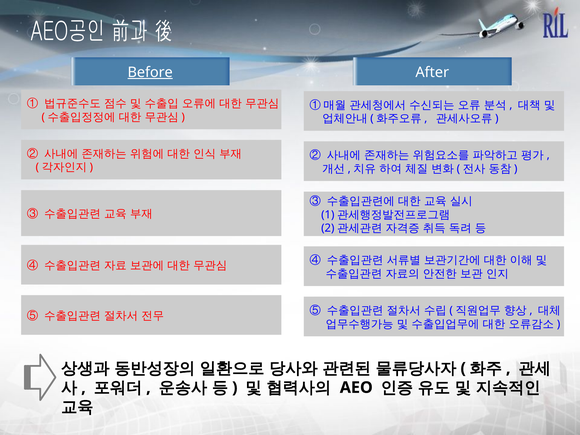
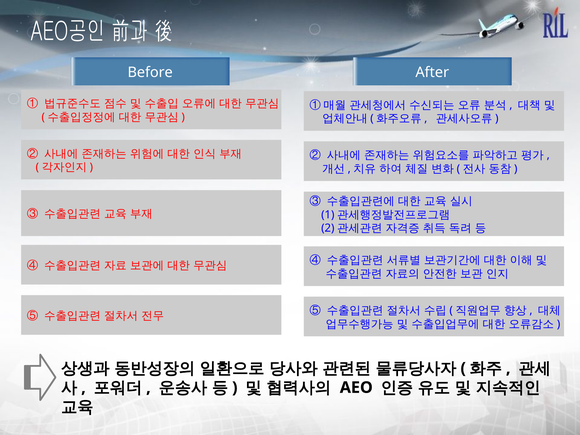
Before underline: present -> none
